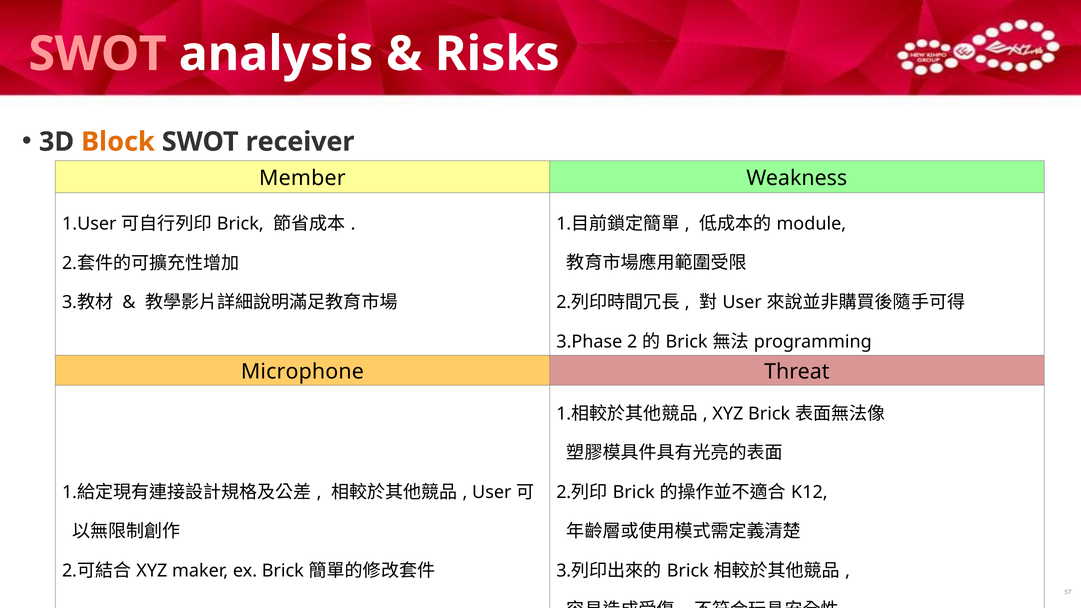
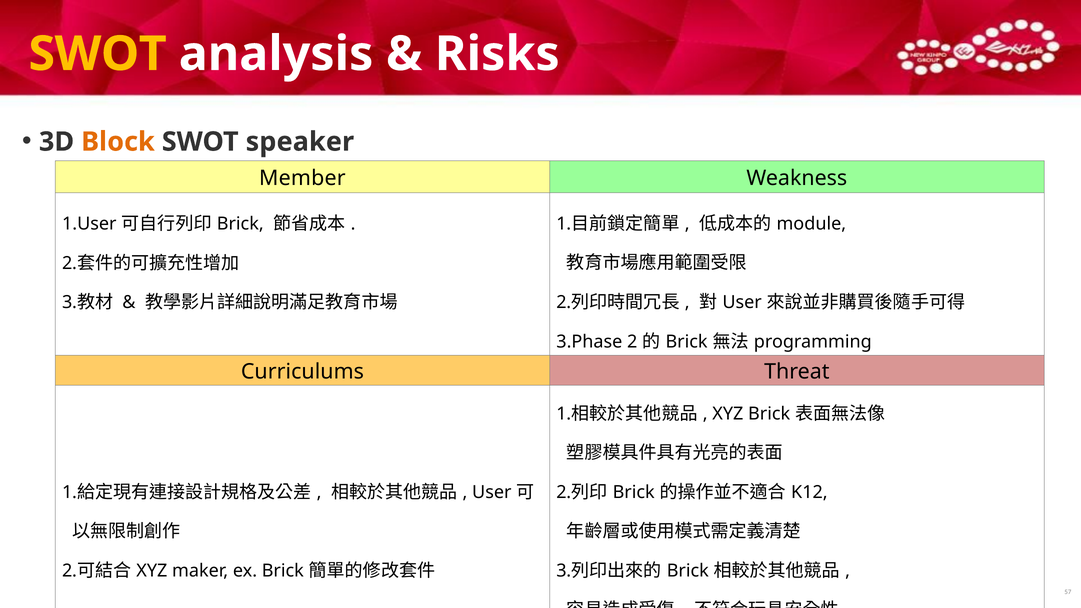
SWOT at (98, 54) colour: pink -> yellow
receiver: receiver -> speaker
Microphone: Microphone -> Curriculums
